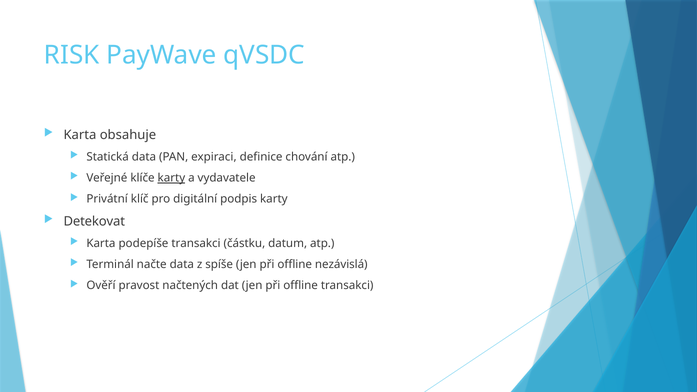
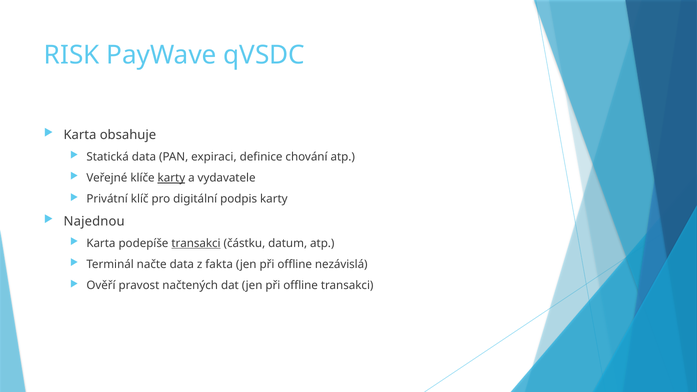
Detekovat: Detekovat -> Najednou
transakci at (196, 243) underline: none -> present
spíše: spíše -> fakta
